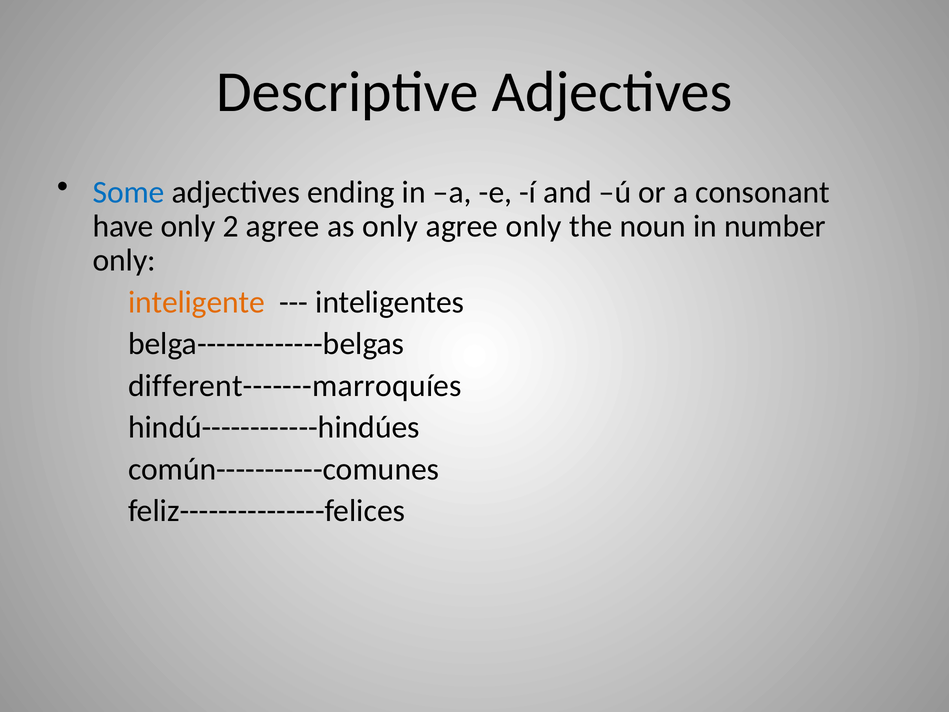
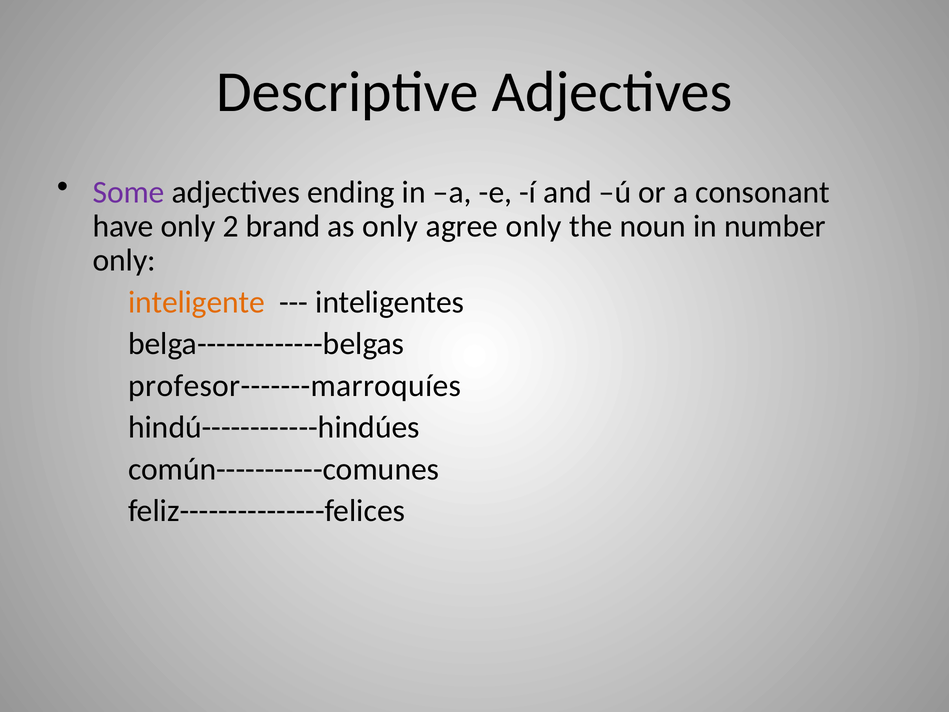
Some colour: blue -> purple
2 agree: agree -> brand
different-------marroquíes: different-------marroquíes -> profesor-------marroquíes
